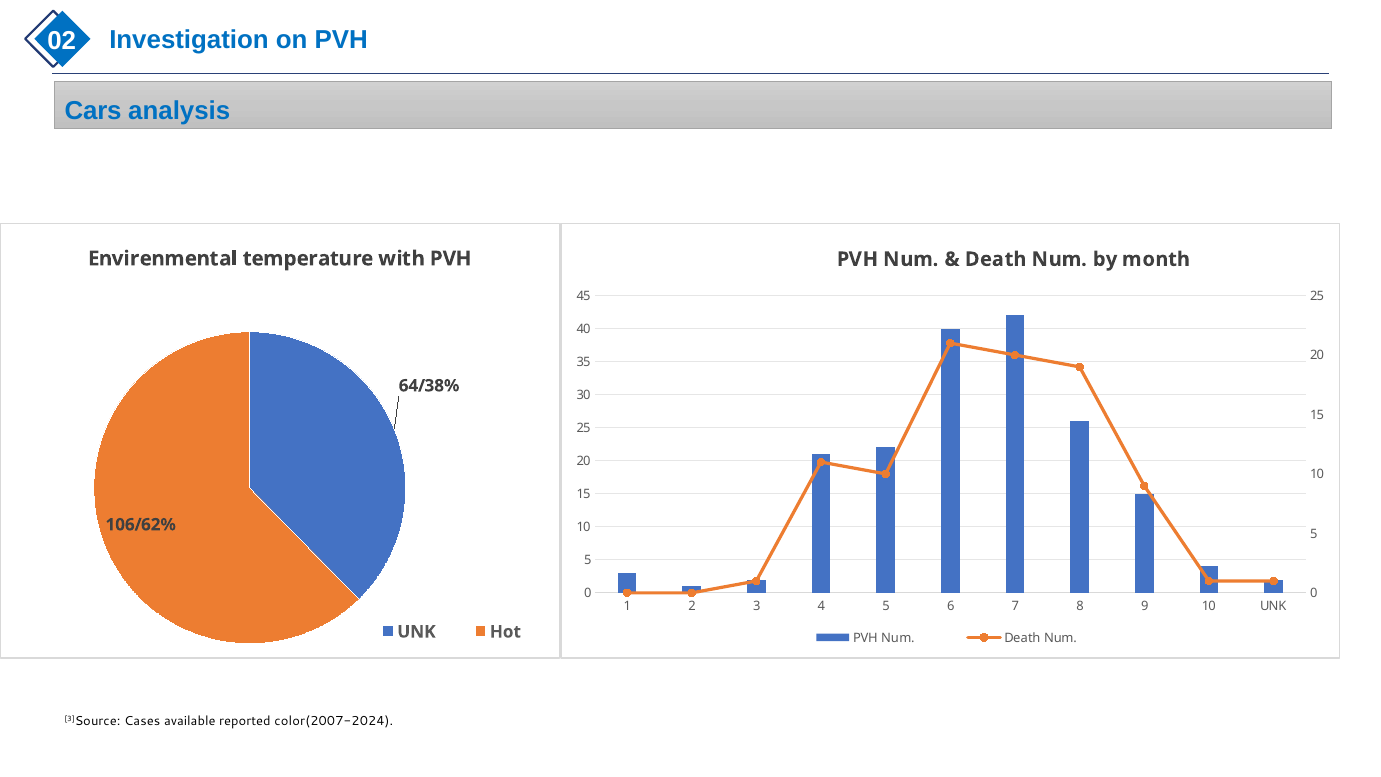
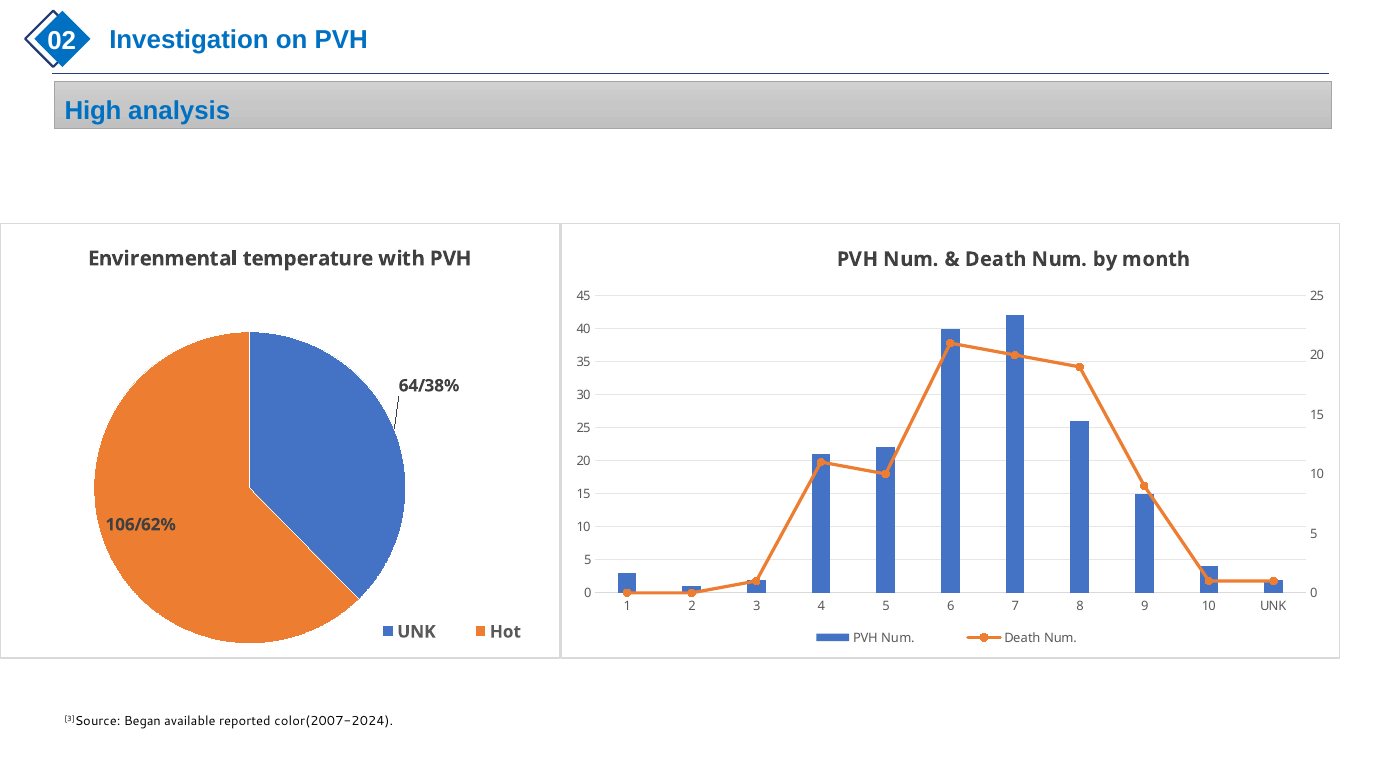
Cars: Cars -> High
Cases: Cases -> Began
